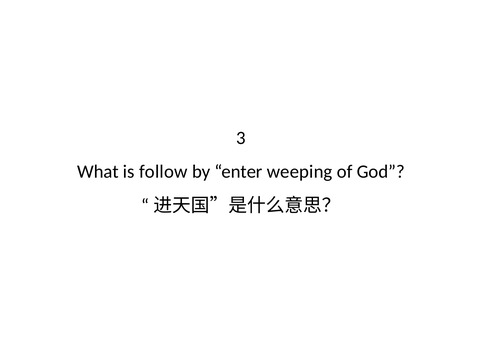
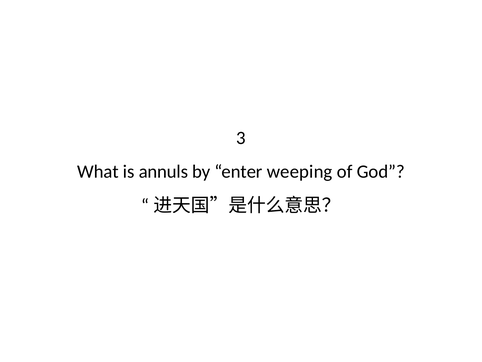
follow: follow -> annuls
